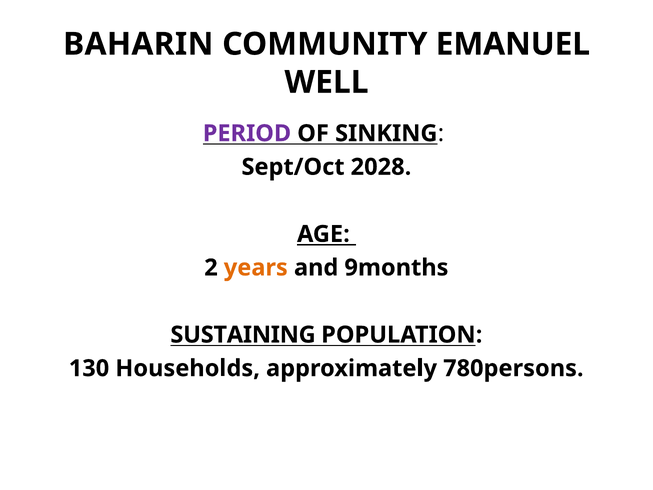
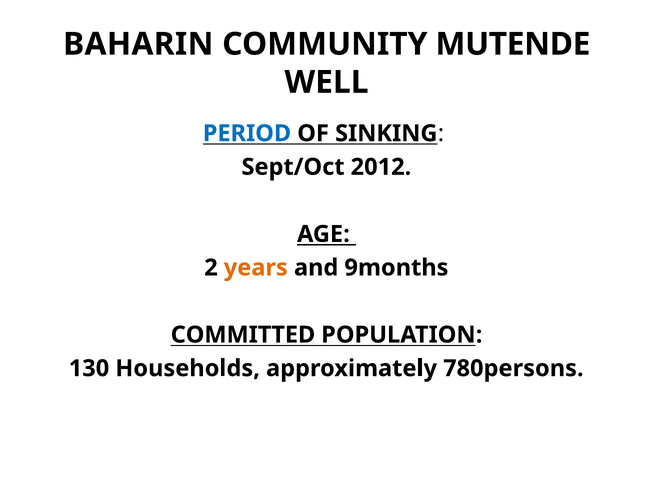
EMANUEL: EMANUEL -> MUTENDE
PERIOD colour: purple -> blue
2028: 2028 -> 2012
SUSTAINING: SUSTAINING -> COMMITTED
